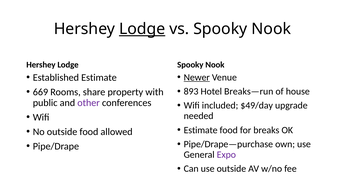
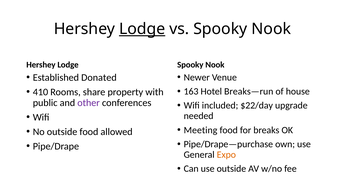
Established Estimate: Estimate -> Donated
Newer underline: present -> none
893: 893 -> 163
669: 669 -> 410
$49/day: $49/day -> $22/day
Estimate at (201, 130): Estimate -> Meeting
Expo colour: purple -> orange
